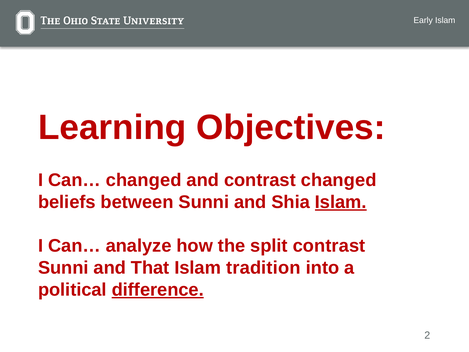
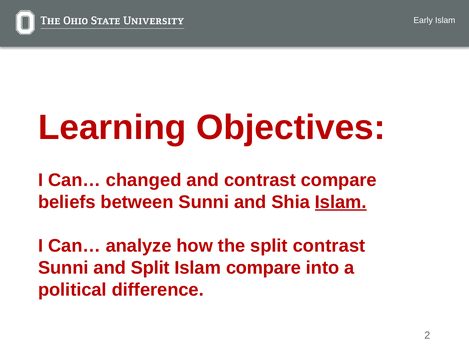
contrast changed: changed -> compare
and That: That -> Split
Islam tradition: tradition -> compare
difference underline: present -> none
